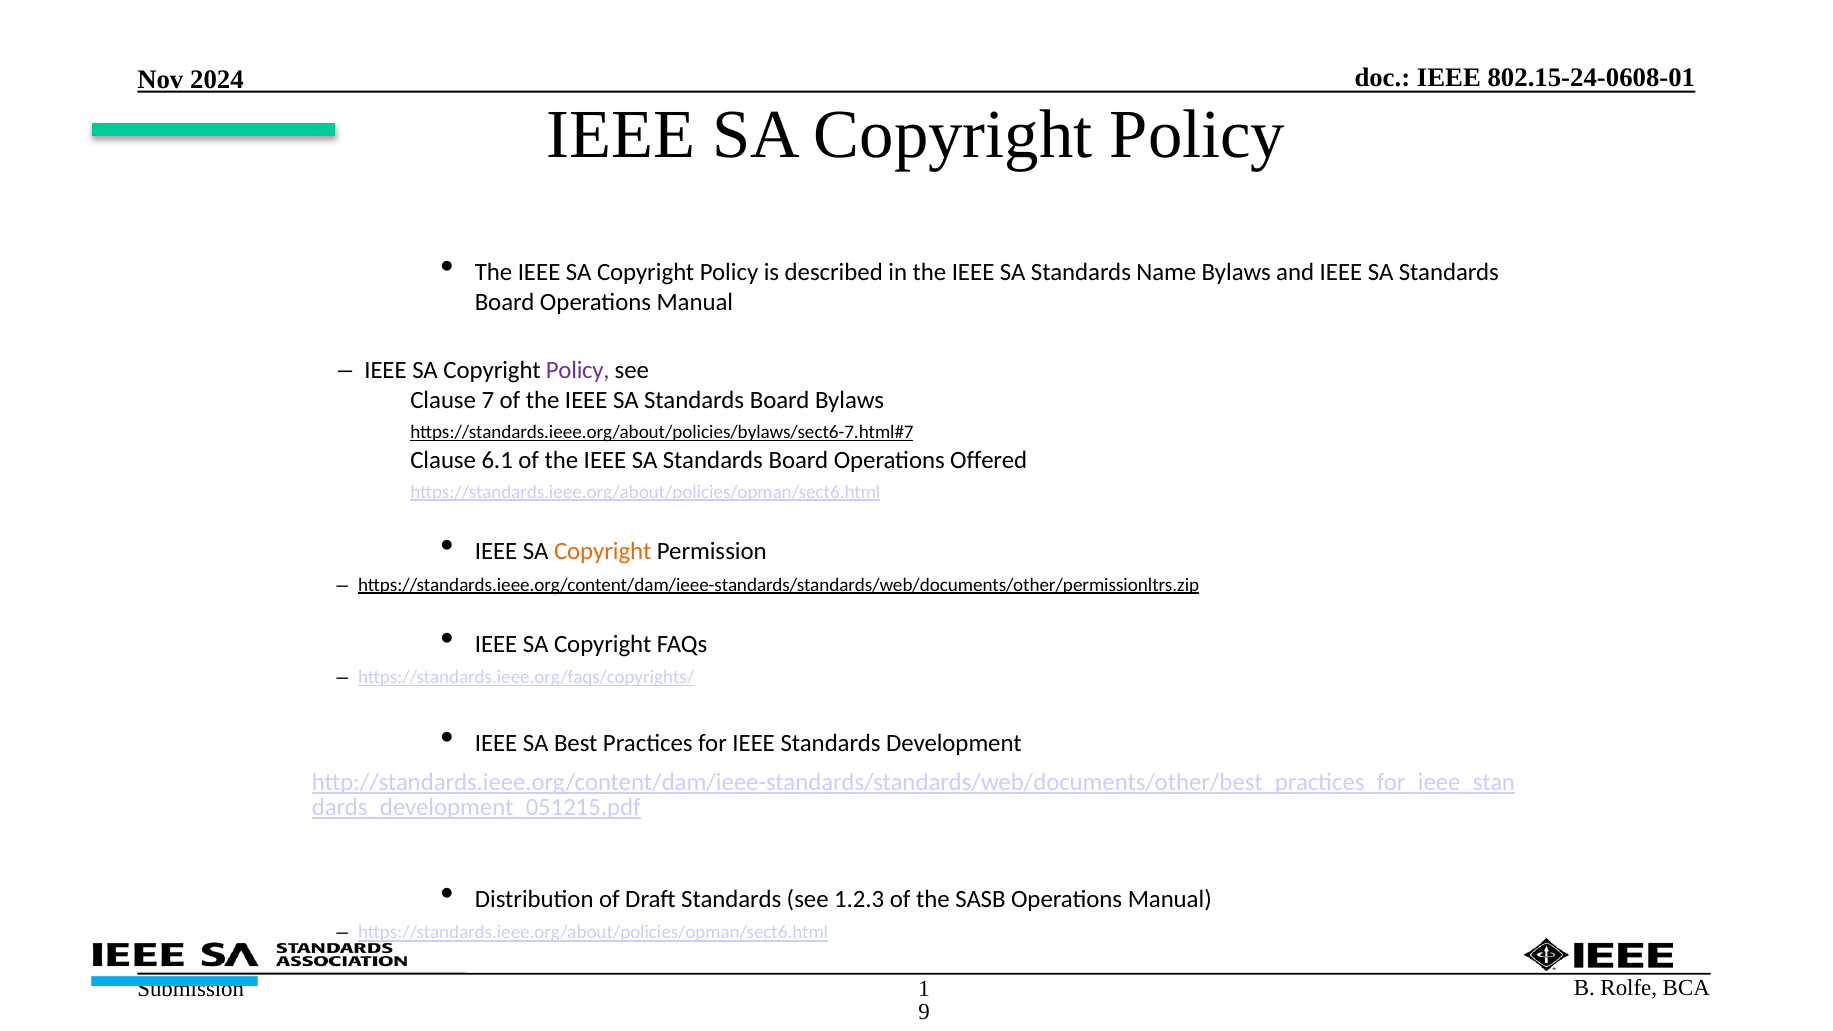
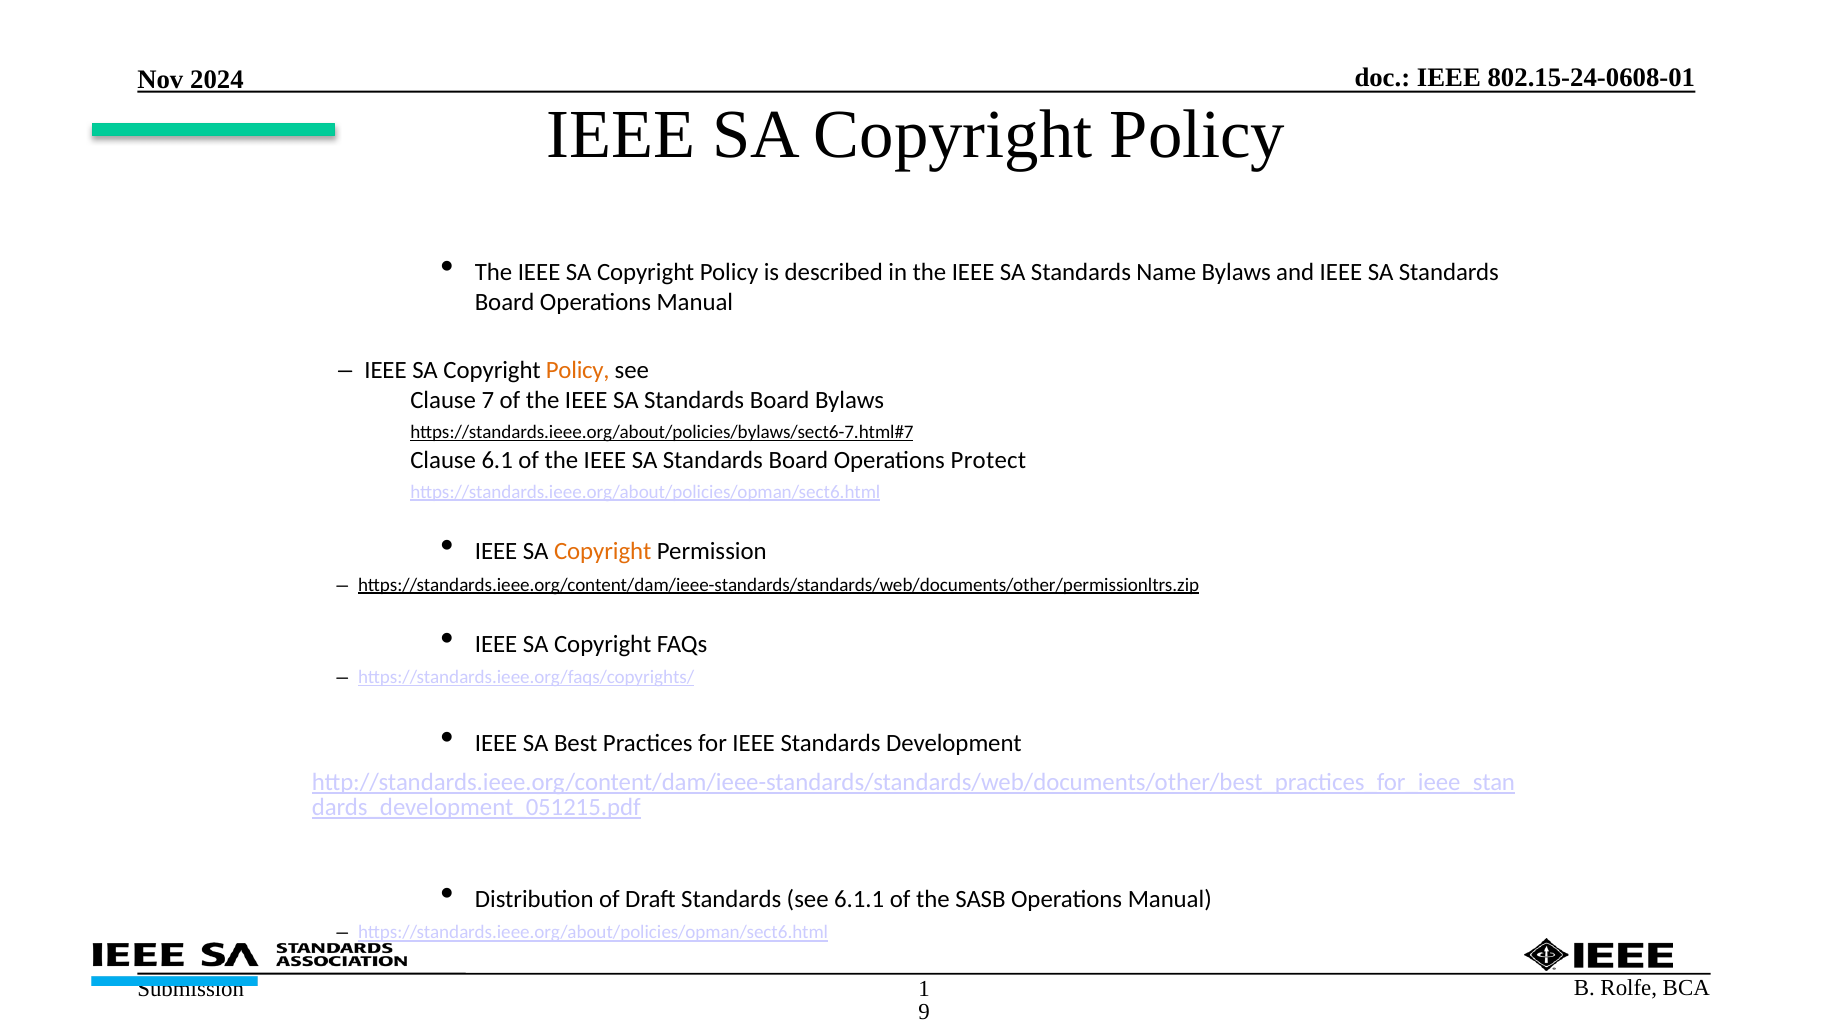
Policy at (578, 371) colour: purple -> orange
Offered: Offered -> Protect
1.2.3: 1.2.3 -> 6.1.1
